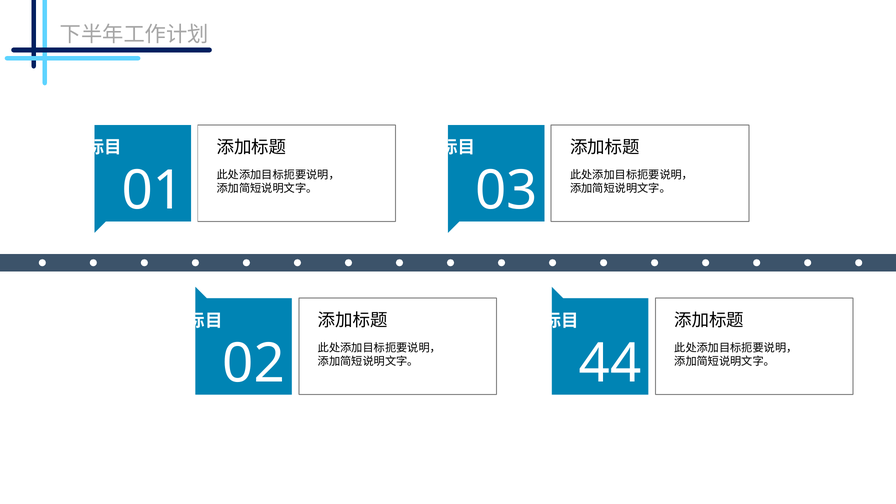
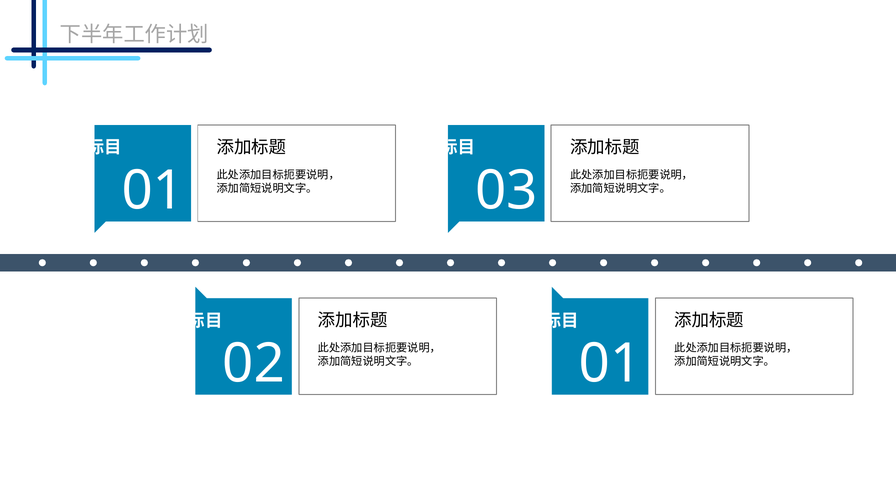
44 at (610, 364): 44 -> 01
